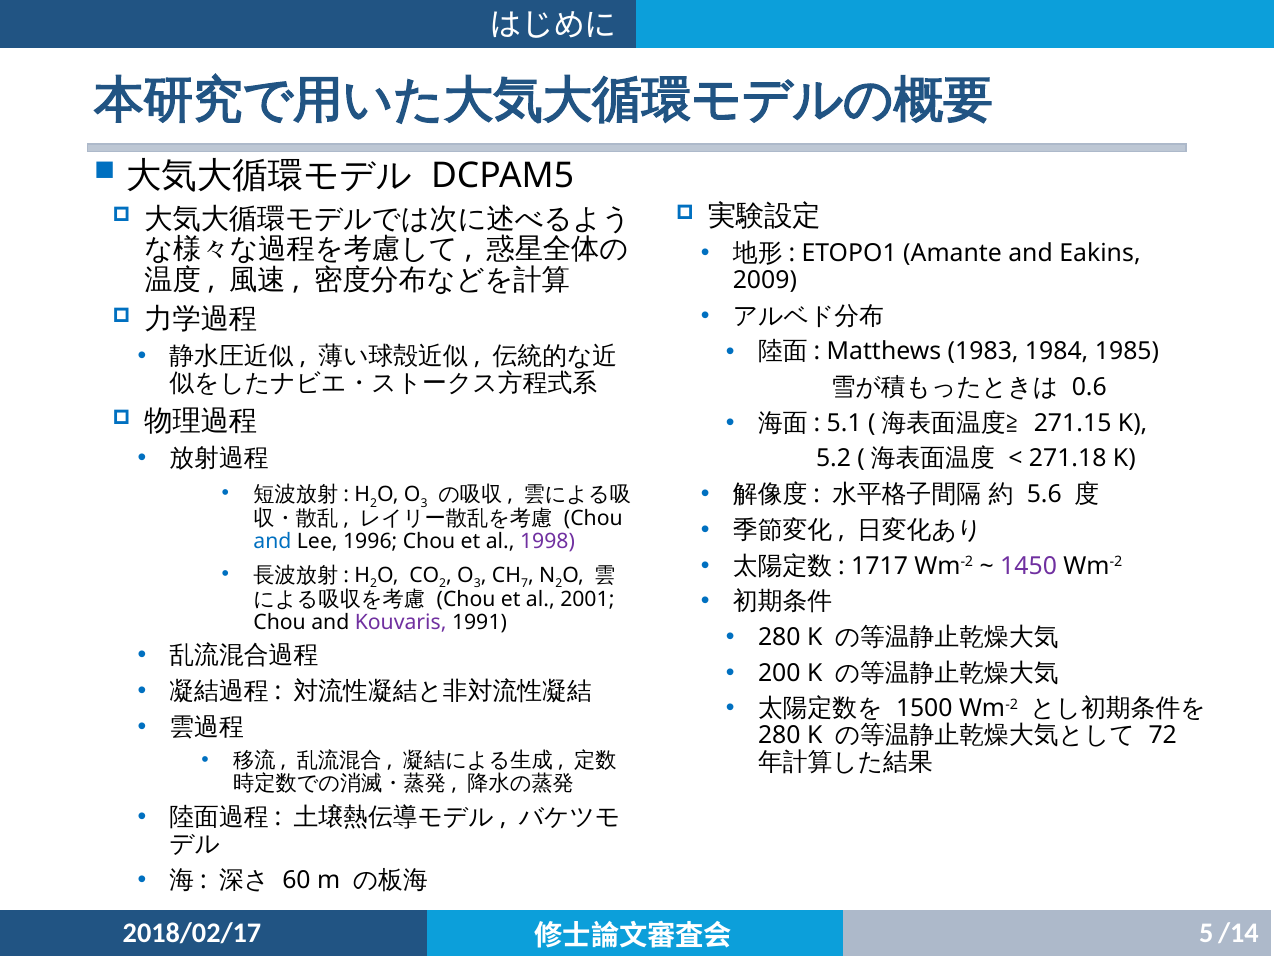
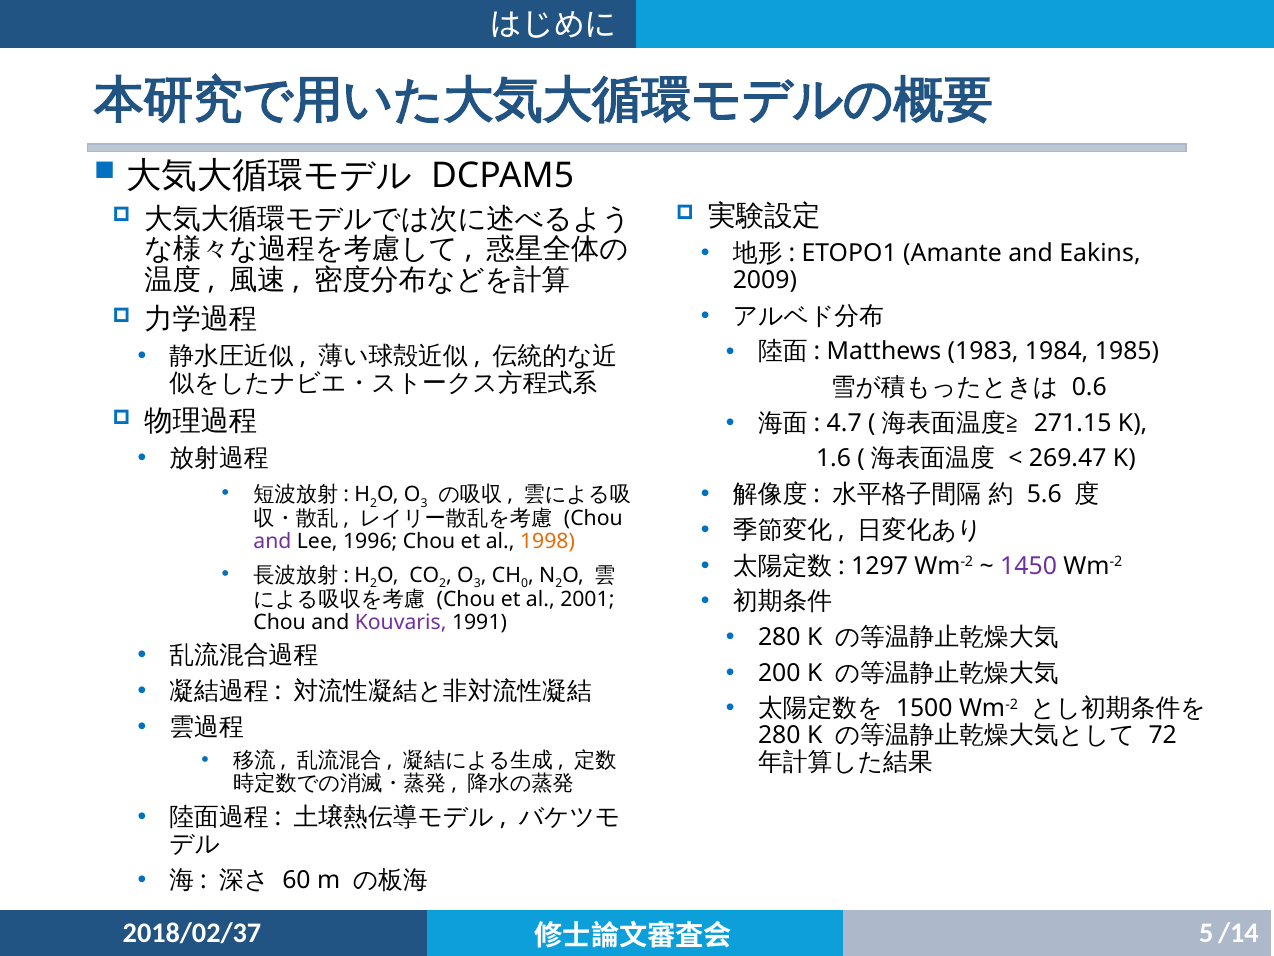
5.1: 5.1 -> 4.7
5.2: 5.2 -> 1.6
271.18: 271.18 -> 269.47
and at (272, 541) colour: blue -> purple
1998 colour: purple -> orange
1717: 1717 -> 1297
7: 7 -> 0
2018/02/17: 2018/02/17 -> 2018/02/37
